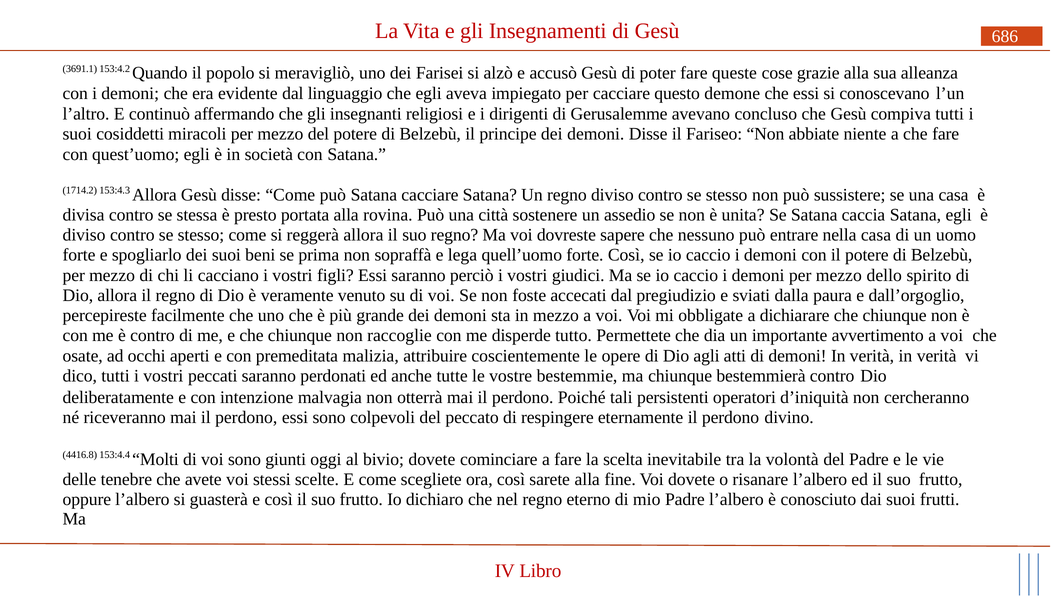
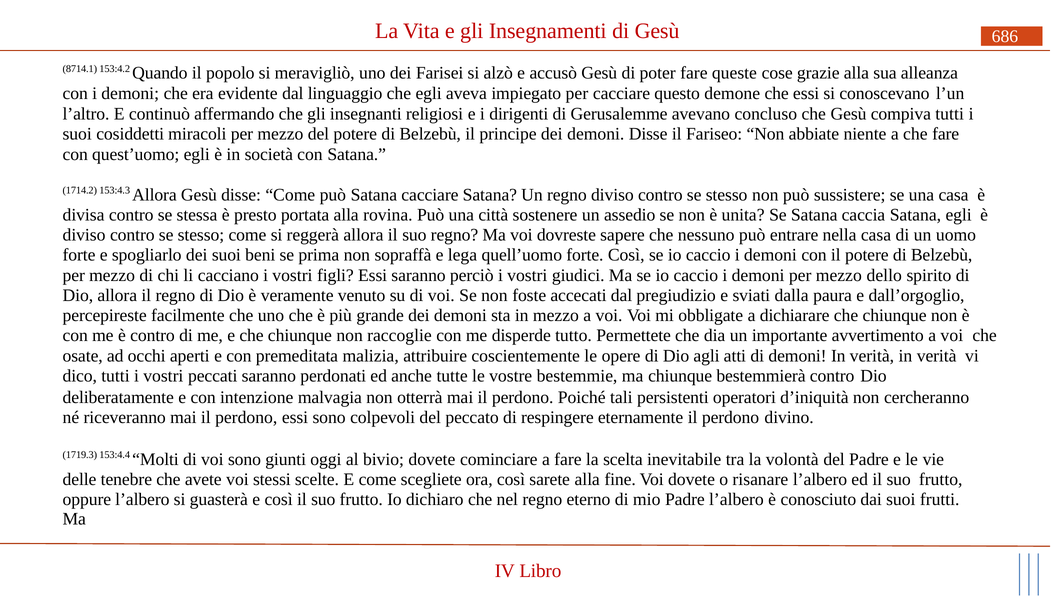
3691.1: 3691.1 -> 8714.1
4416.8: 4416.8 -> 1719.3
